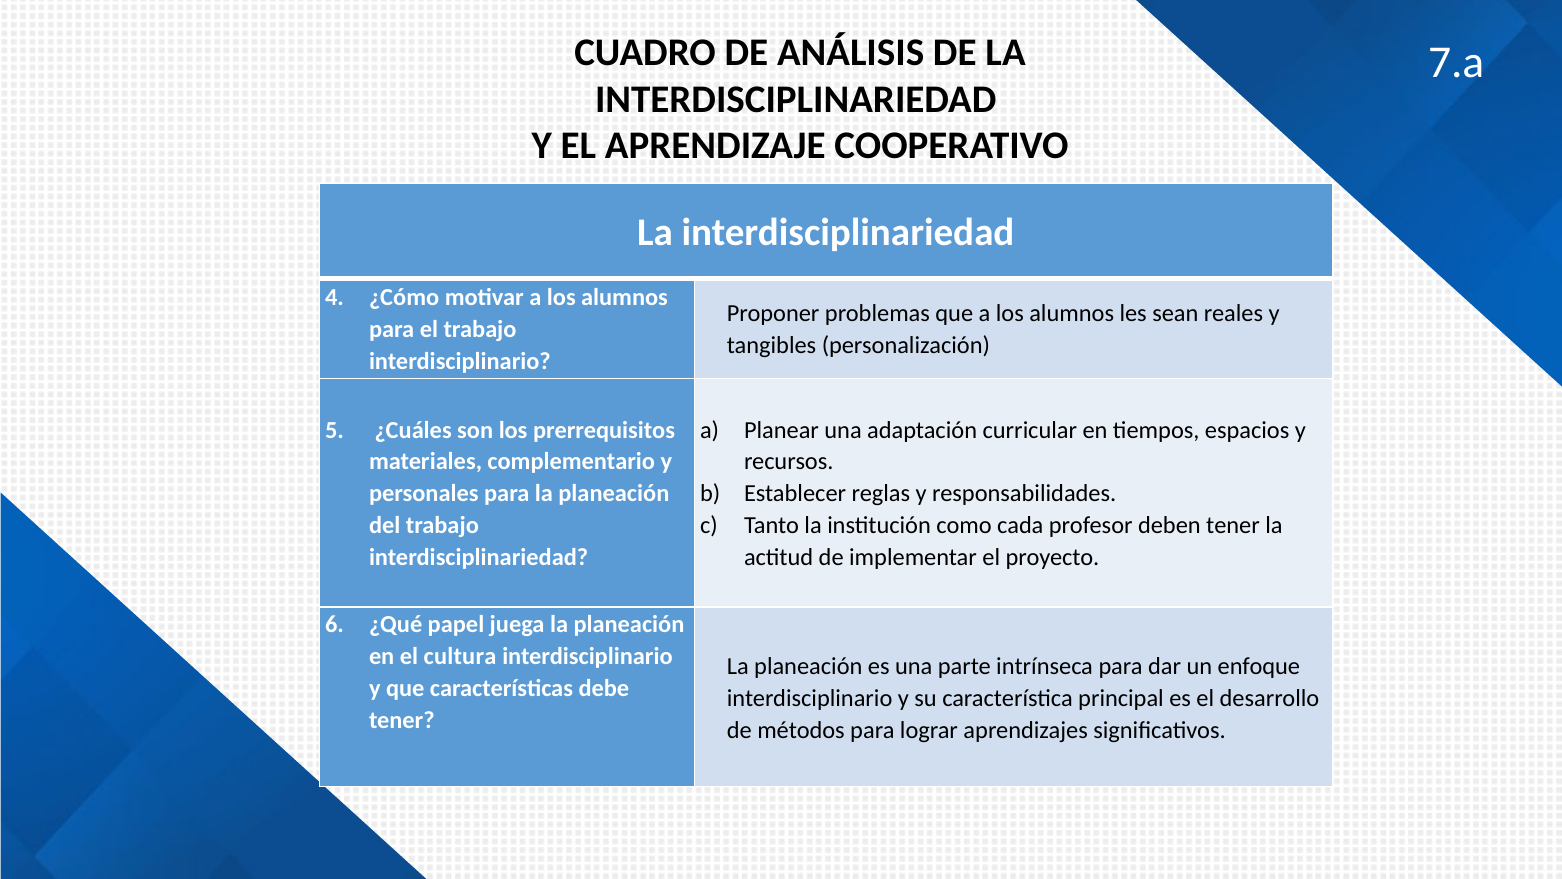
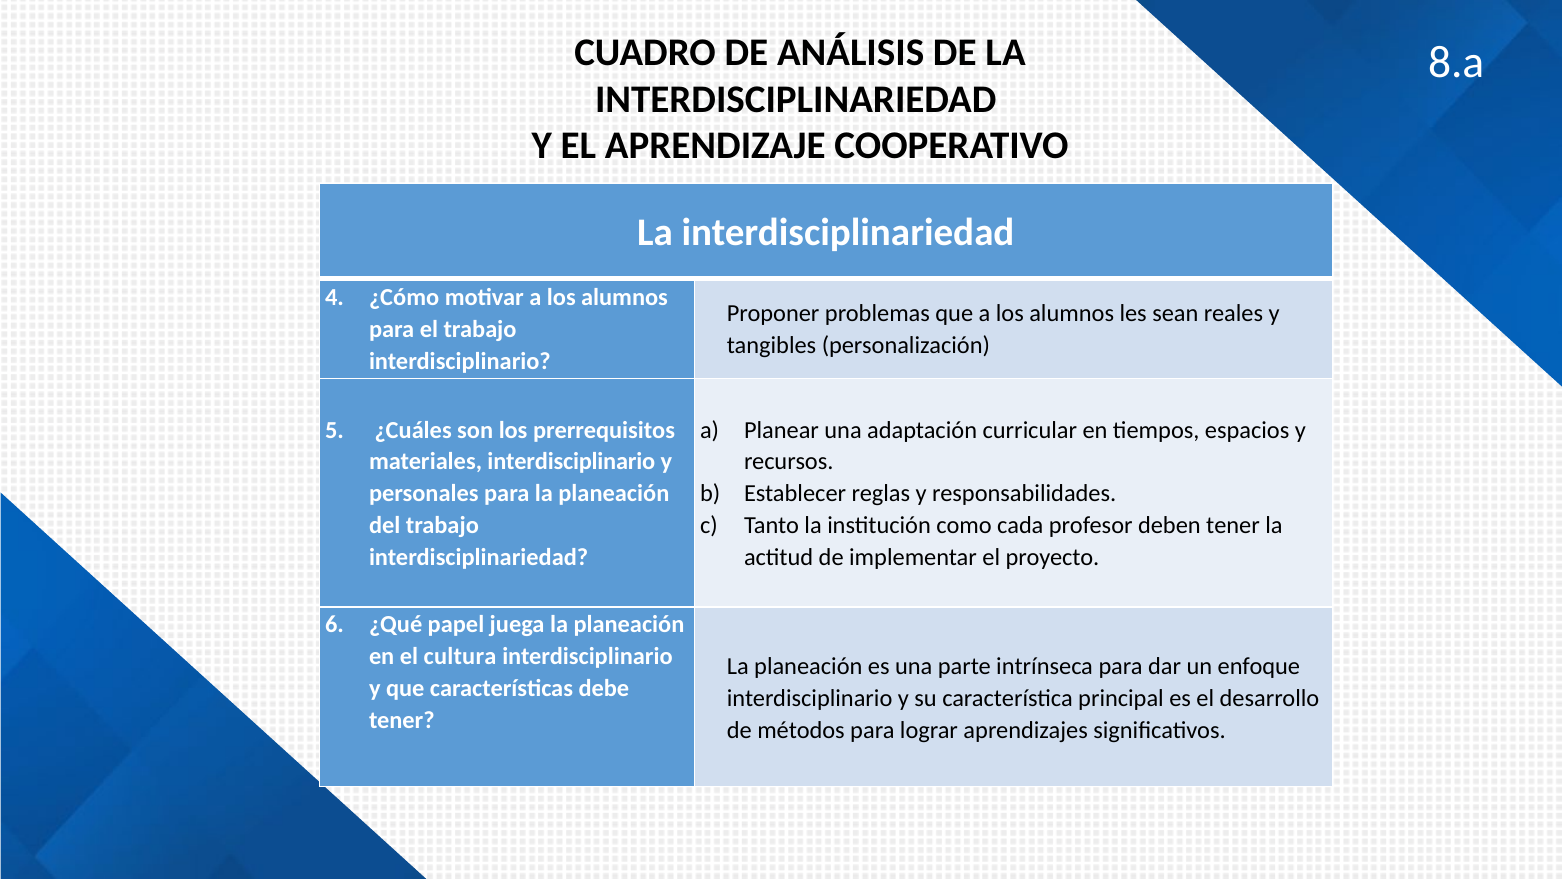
7.a: 7.a -> 8.a
materiales complementario: complementario -> interdisciplinario
